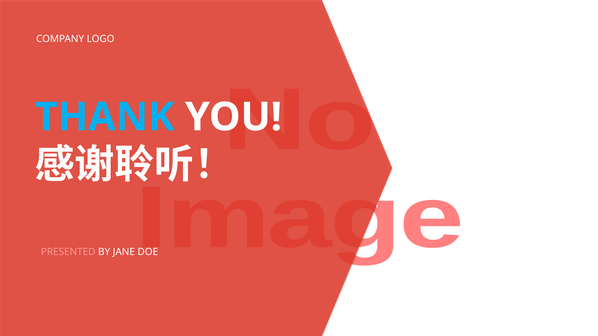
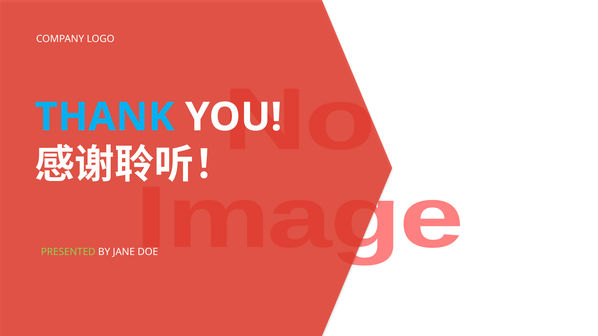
PRESENTED colour: pink -> light green
